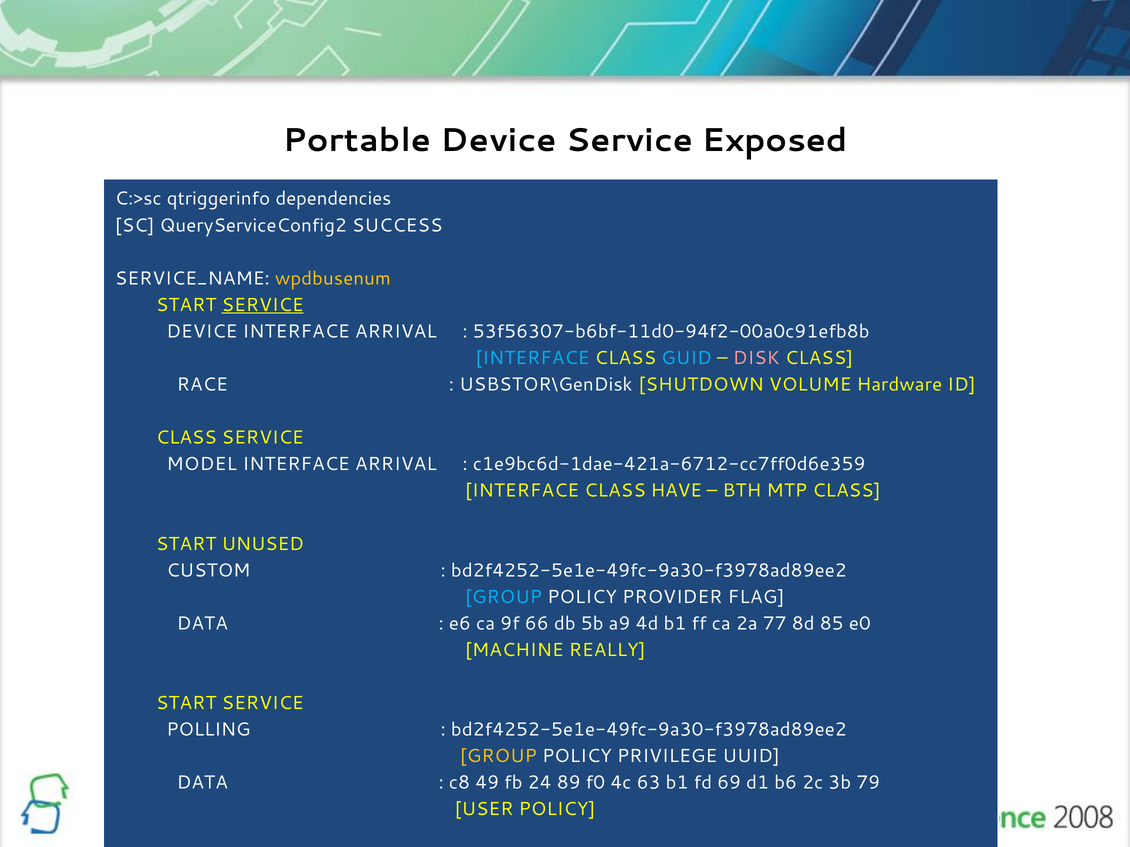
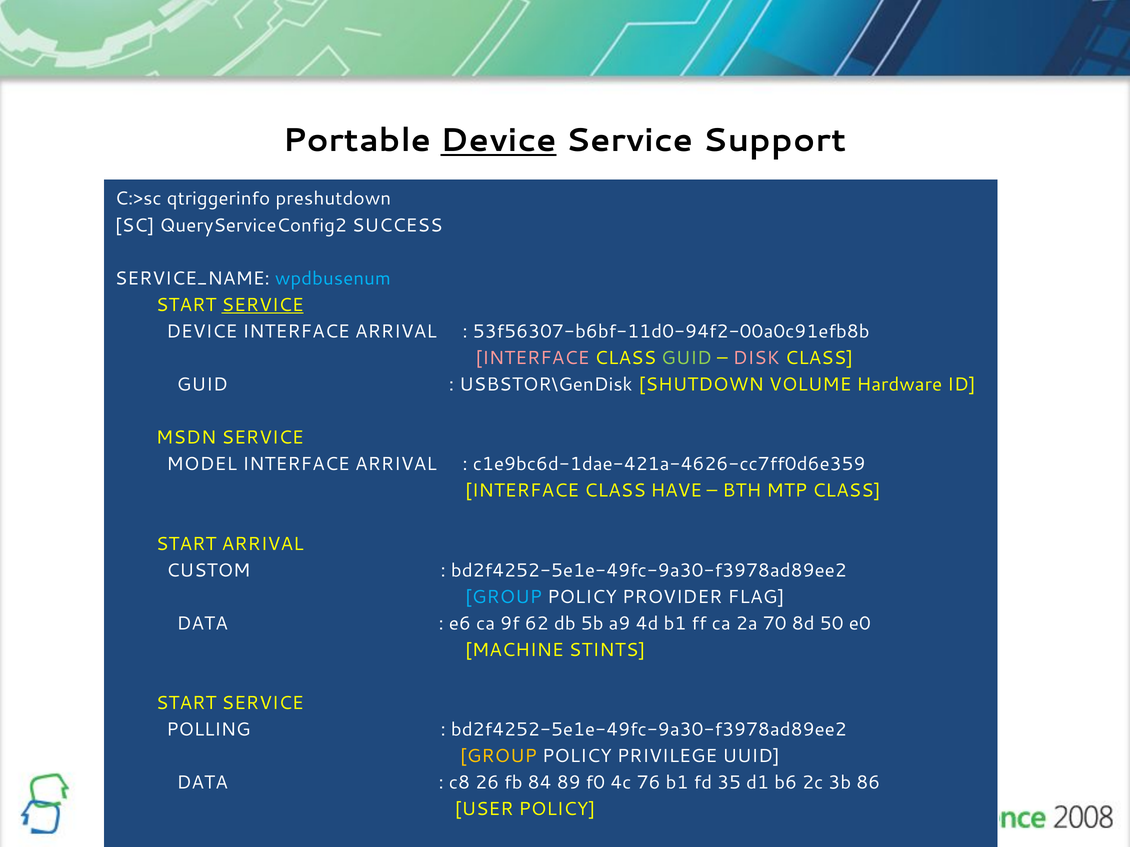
Device at (499, 141) underline: none -> present
Exposed: Exposed -> Support
dependencies: dependencies -> preshutdown
wpdbusenum colour: yellow -> light blue
INTERFACE at (532, 358) colour: light blue -> pink
GUID at (687, 358) colour: light blue -> light green
RACE at (202, 385): RACE -> GUID
CLASS at (186, 438): CLASS -> MSDN
c1e9bc6d-1dae-421a-6712-cc7ff0d6e359: c1e9bc6d-1dae-421a-6712-cc7ff0d6e359 -> c1e9bc6d-1dae-421a-4626-cc7ff0d6e359
START UNUSED: UNUSED -> ARRIVAL
66: 66 -> 62
77: 77 -> 70
85: 85 -> 50
REALLY: REALLY -> STINTS
49: 49 -> 26
24: 24 -> 84
63: 63 -> 76
69: 69 -> 35
79: 79 -> 86
